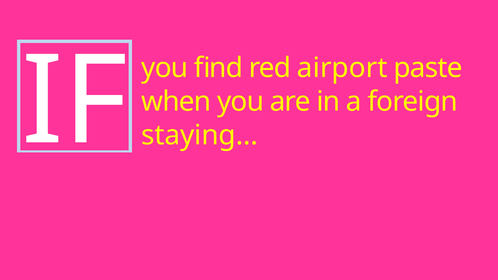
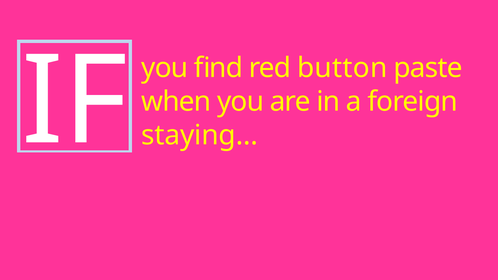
airport: airport -> button
